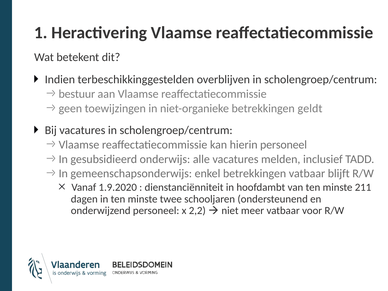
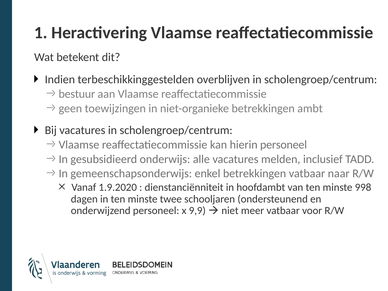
geldt: geldt -> ambt
blijft: blijft -> naar
211: 211 -> 998
2,2: 2,2 -> 9,9
